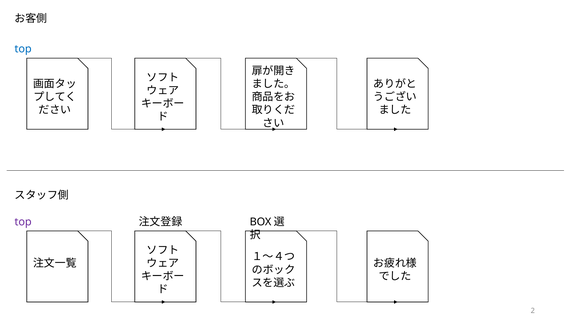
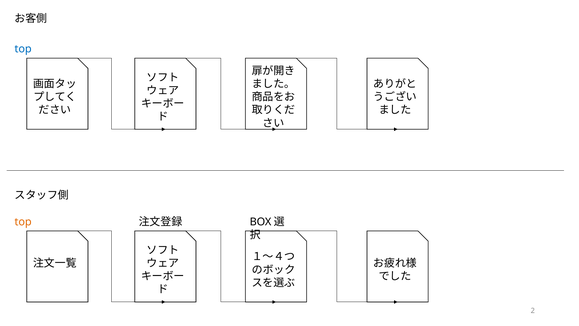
top at (23, 222) colour: purple -> orange
